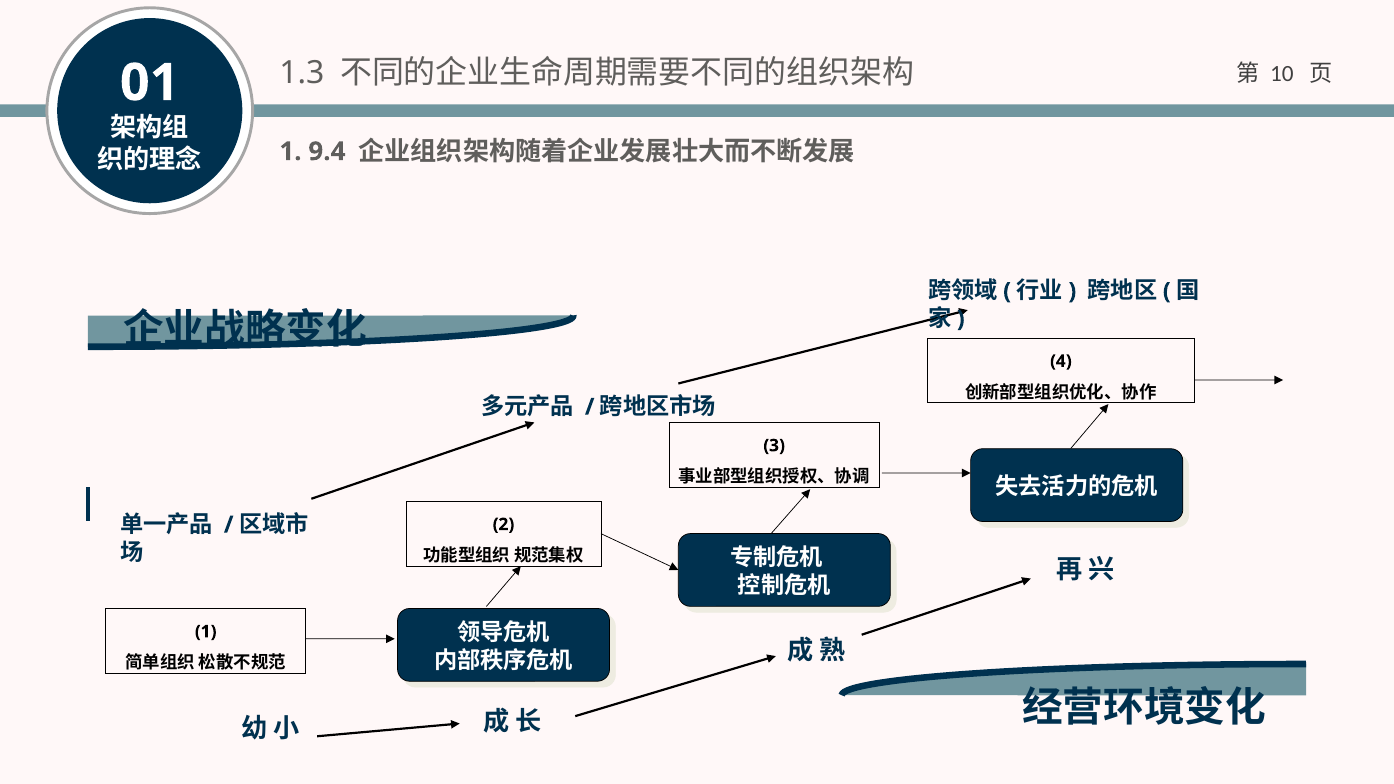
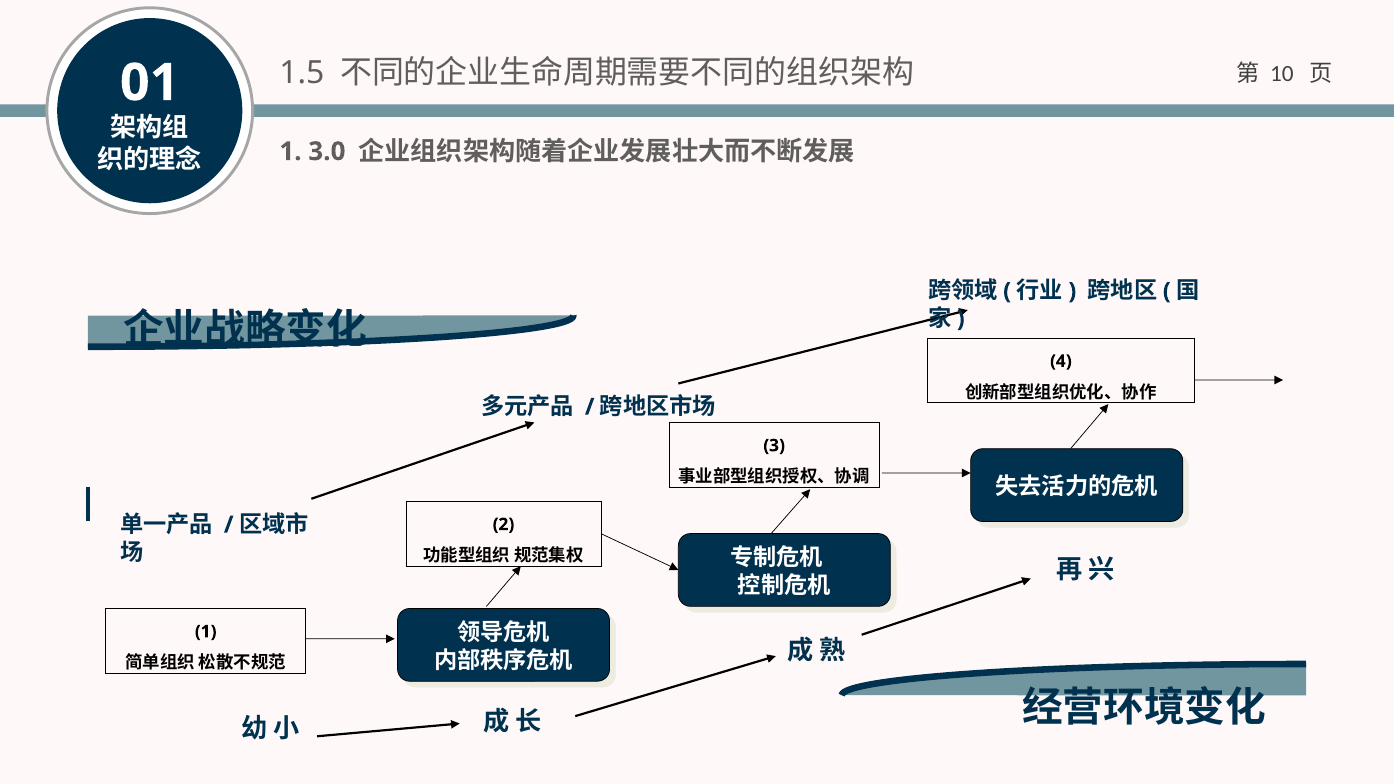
1.3: 1.3 -> 1.5
9.4: 9.4 -> 3.0
